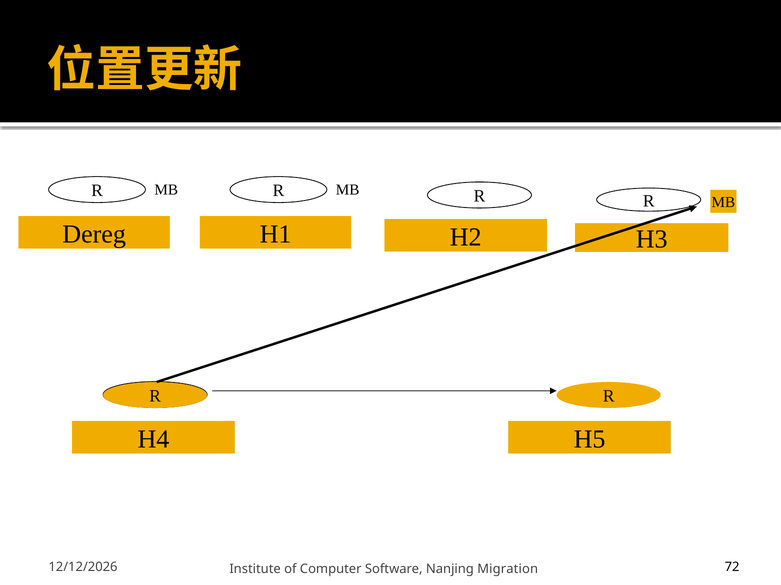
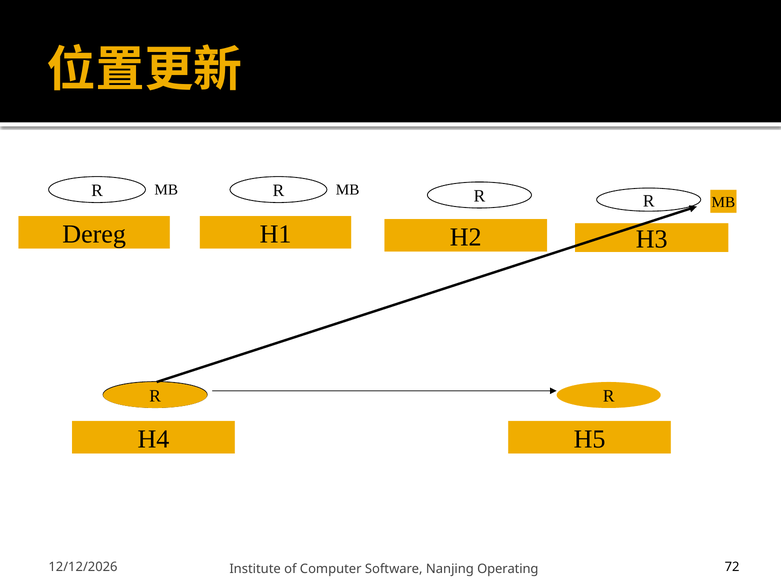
Migration: Migration -> Operating
